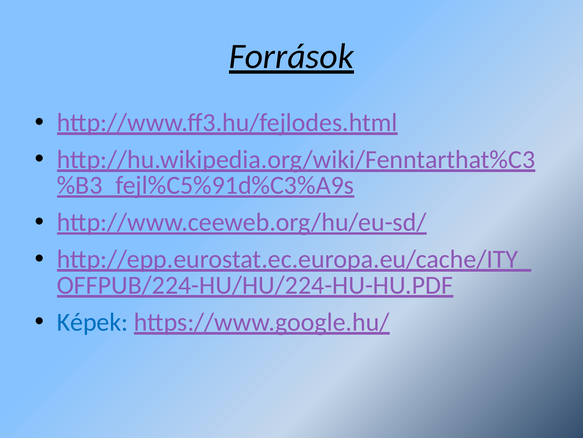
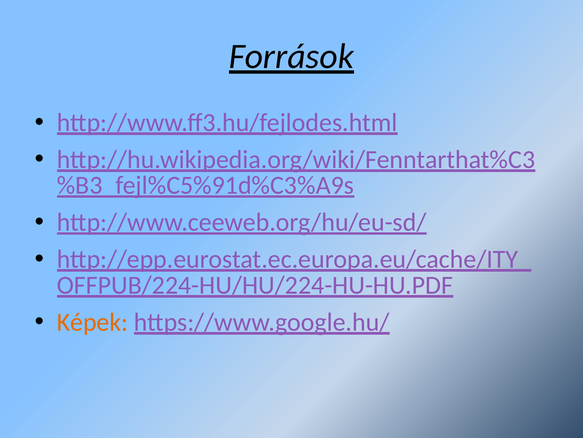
Képek colour: blue -> orange
